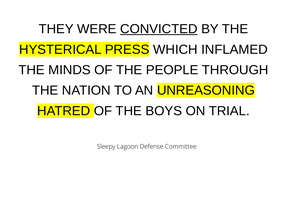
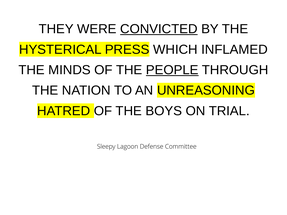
PEOPLE underline: none -> present
